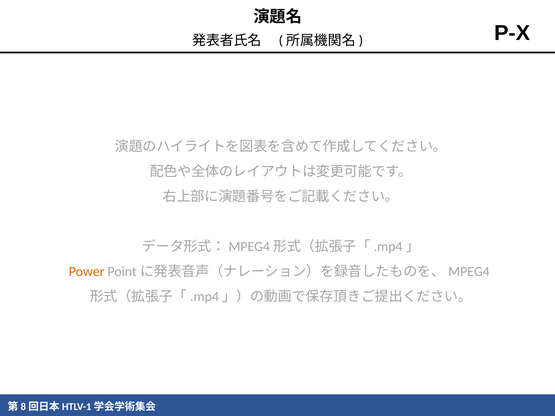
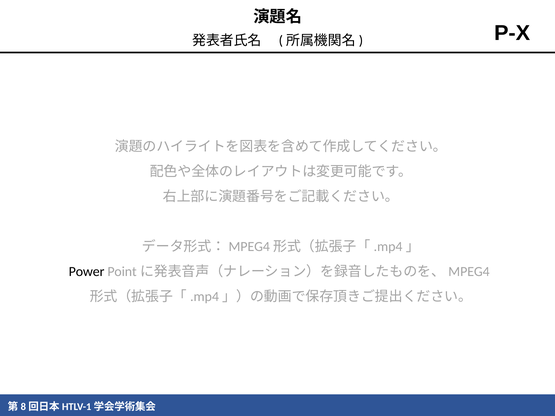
Power colour: orange -> black
